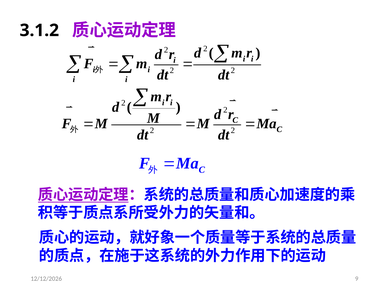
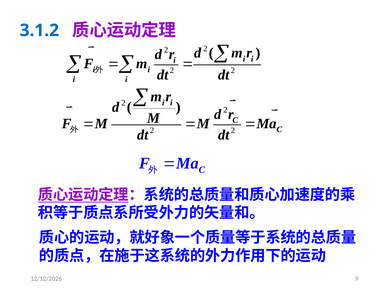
3.1.2 colour: black -> blue
